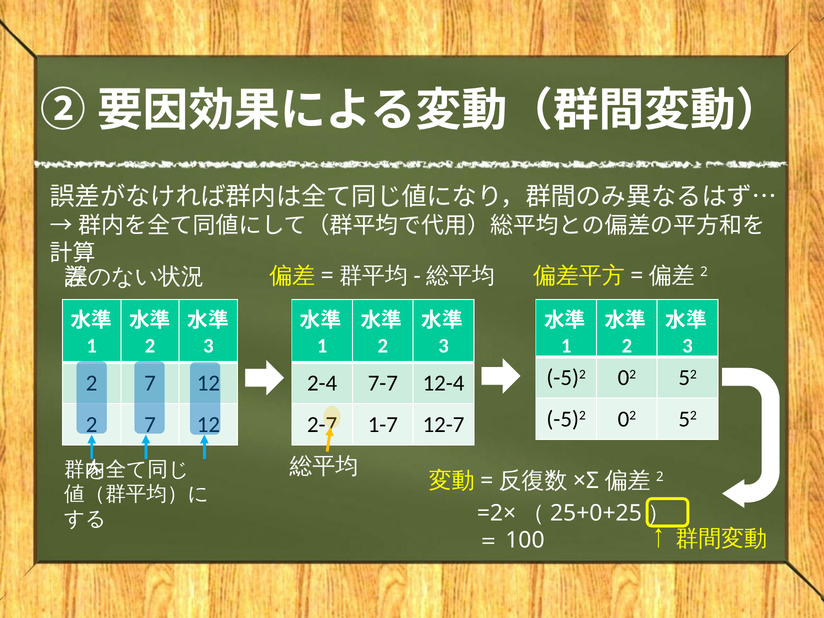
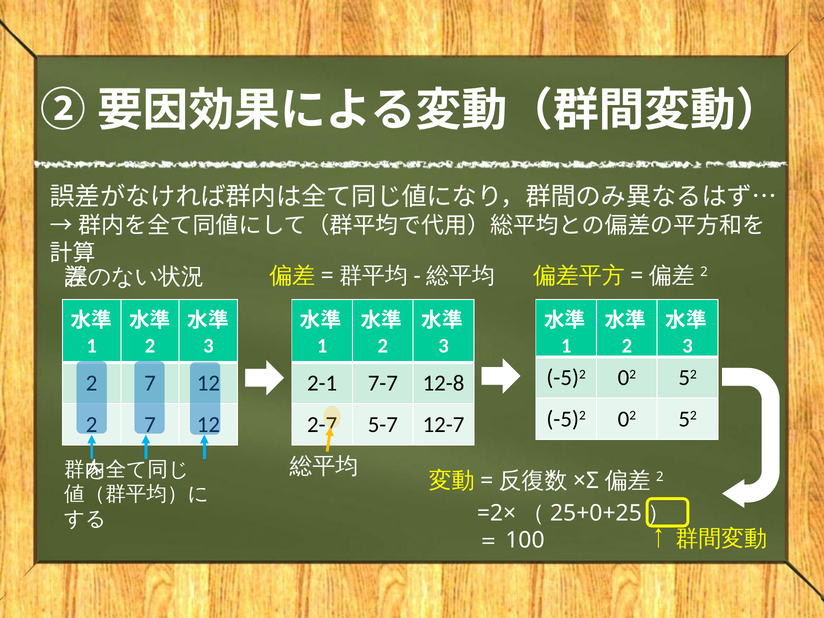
2-4: 2-4 -> 2-1
12-4: 12-4 -> 12-8
1-7: 1-7 -> 5-7
